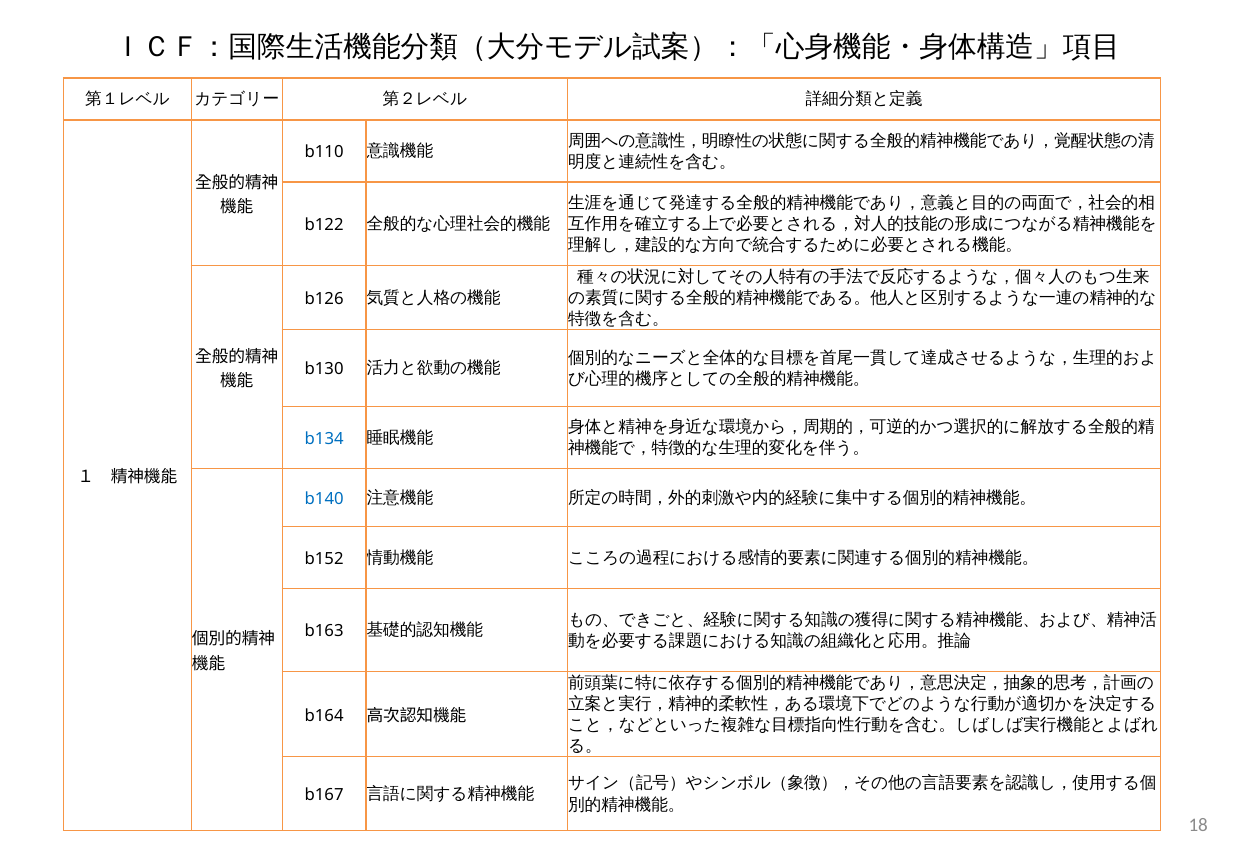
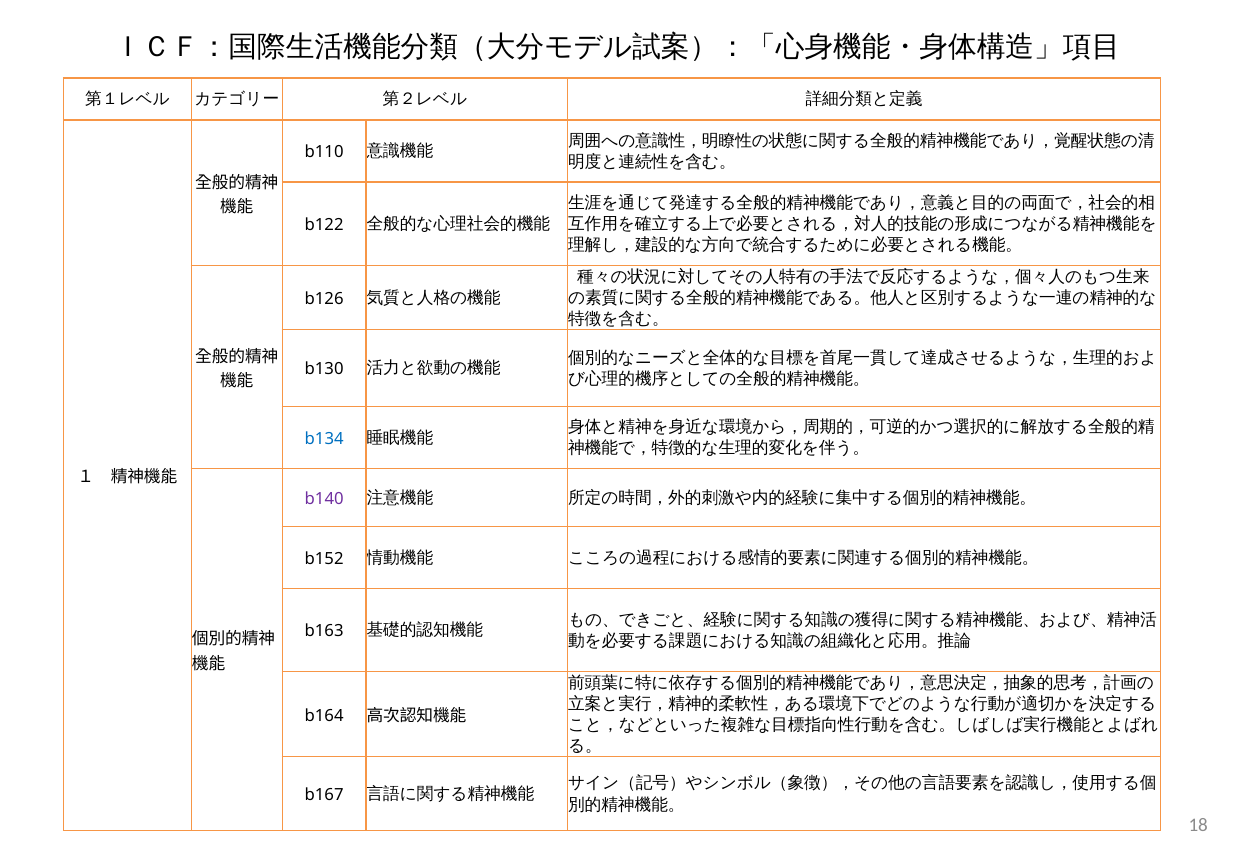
b140 colour: blue -> purple
